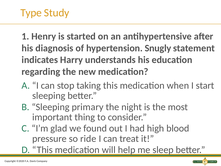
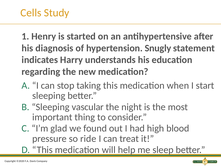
Type: Type -> Cells
primary: primary -> vascular
